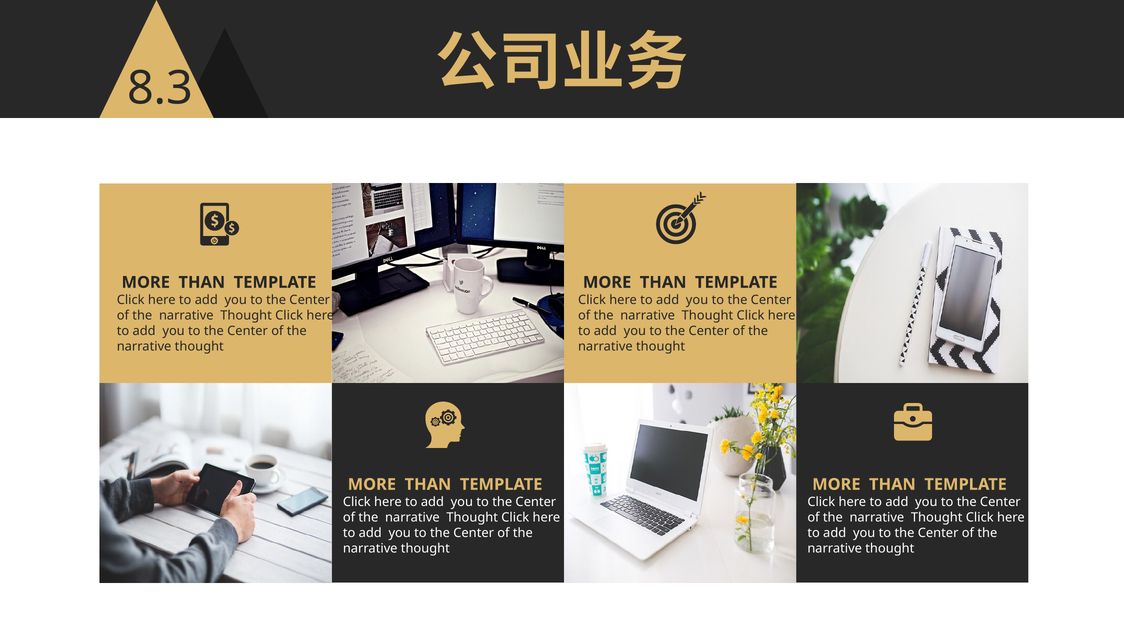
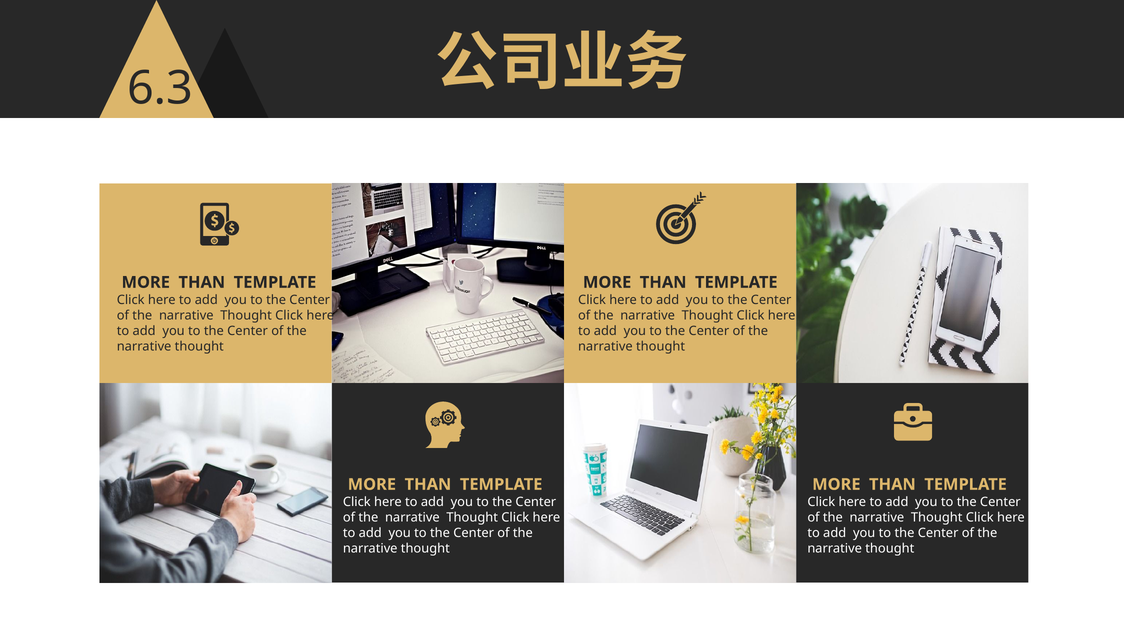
8.3: 8.3 -> 6.3
